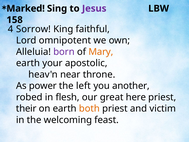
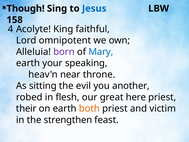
Marked: Marked -> Though
Jesus colour: purple -> blue
Sorrow: Sorrow -> Acolyte
Mary colour: orange -> blue
apostolic: apostolic -> speaking
power: power -> sitting
left: left -> evil
welcoming: welcoming -> strengthen
